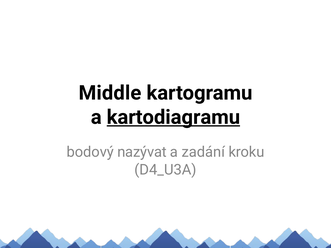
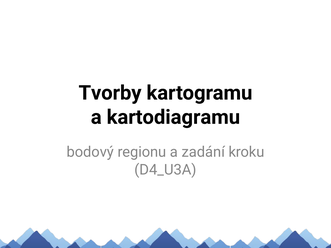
Middle: Middle -> Tvorby
kartodiagramu underline: present -> none
nazývat: nazývat -> regionu
